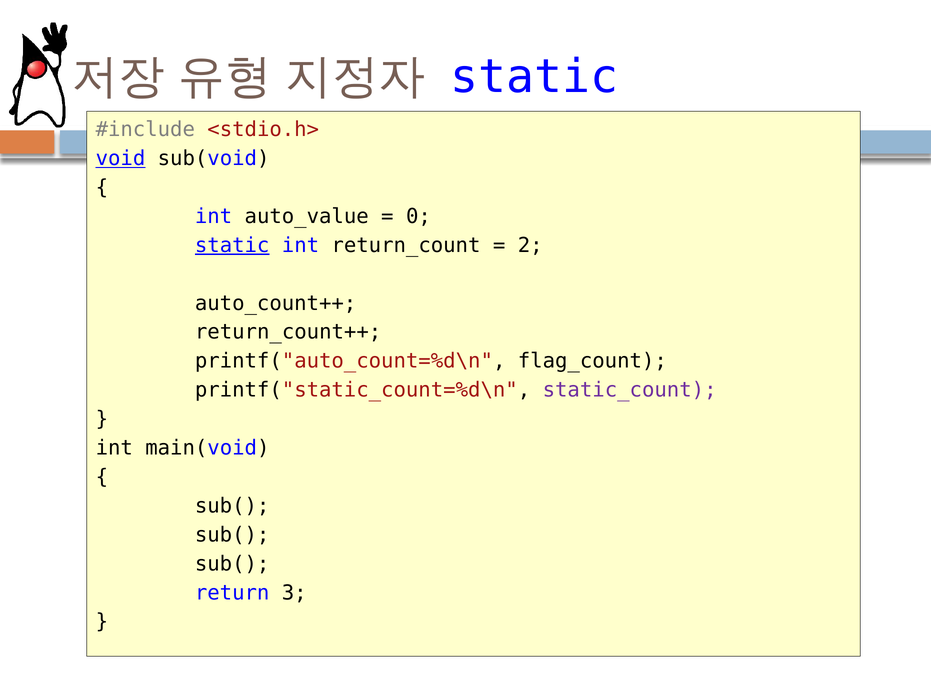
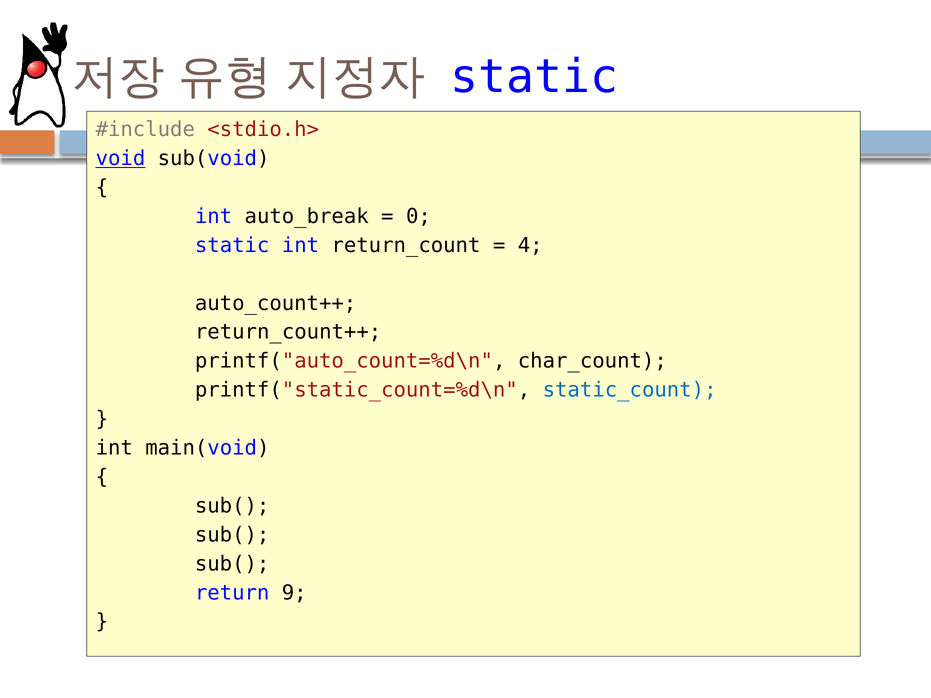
auto_value: auto_value -> auto_break
static at (232, 245) underline: present -> none
2: 2 -> 4
flag_count: flag_count -> char_count
static_count colour: purple -> blue
3: 3 -> 9
